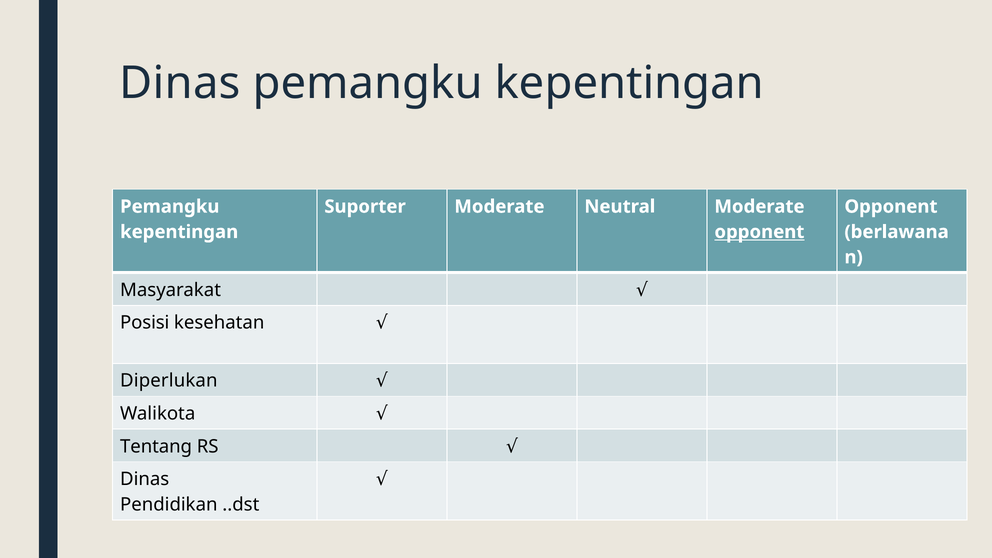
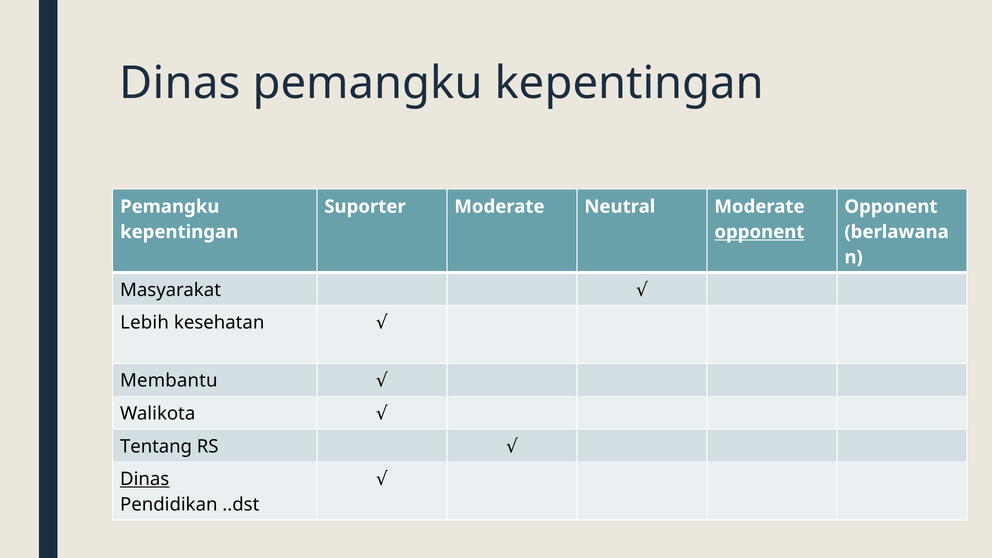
Posisi: Posisi -> Lebih
Diperlukan: Diperlukan -> Membantu
Dinas at (145, 479) underline: none -> present
